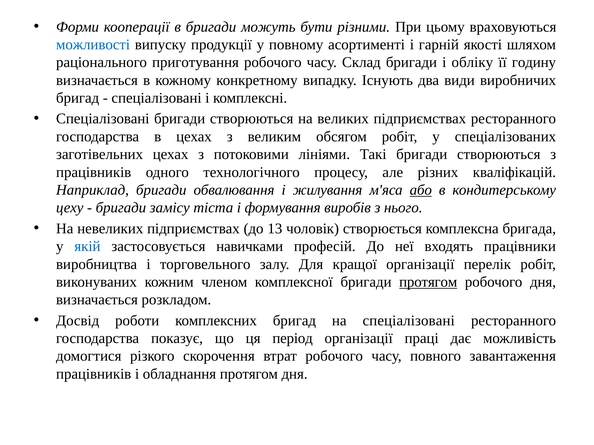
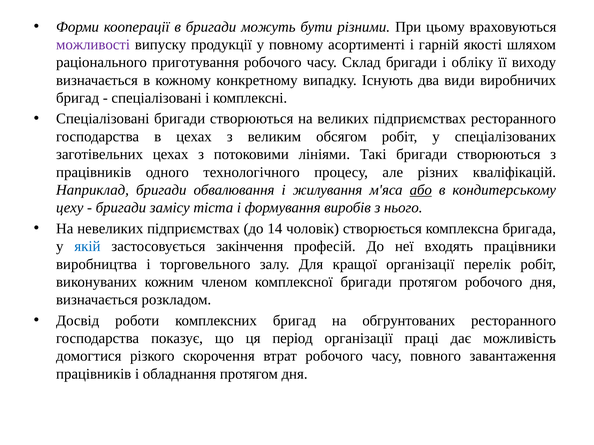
можливості colour: blue -> purple
годину: годину -> виходу
13: 13 -> 14
навичками: навичками -> закінчення
протягом at (428, 282) underline: present -> none
на спеціалізовані: спеціалізовані -> обгрунтованих
